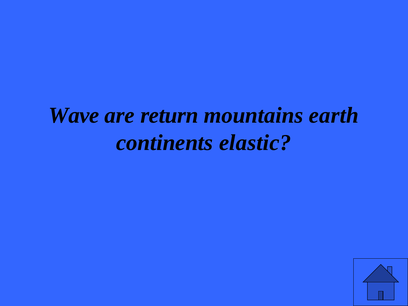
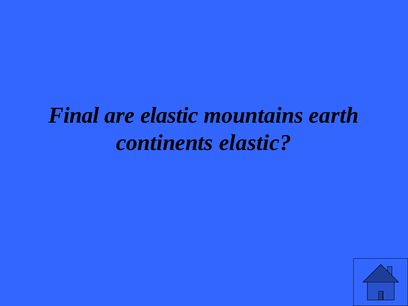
Wave: Wave -> Final
are return: return -> elastic
